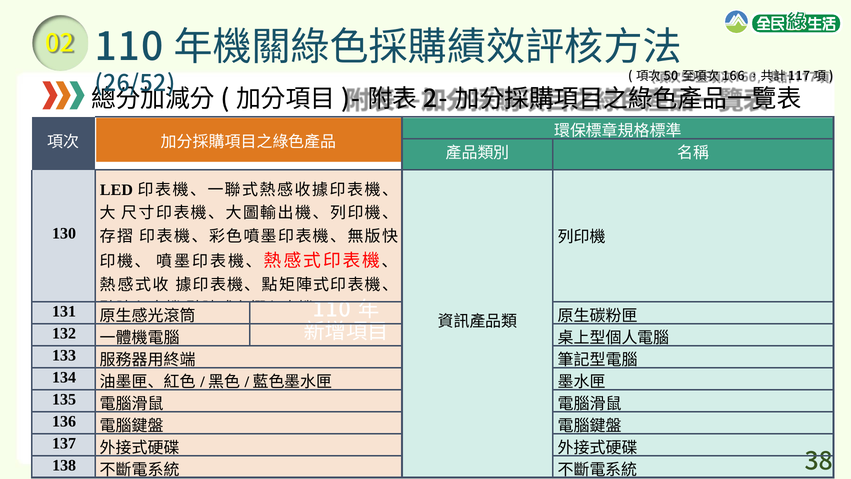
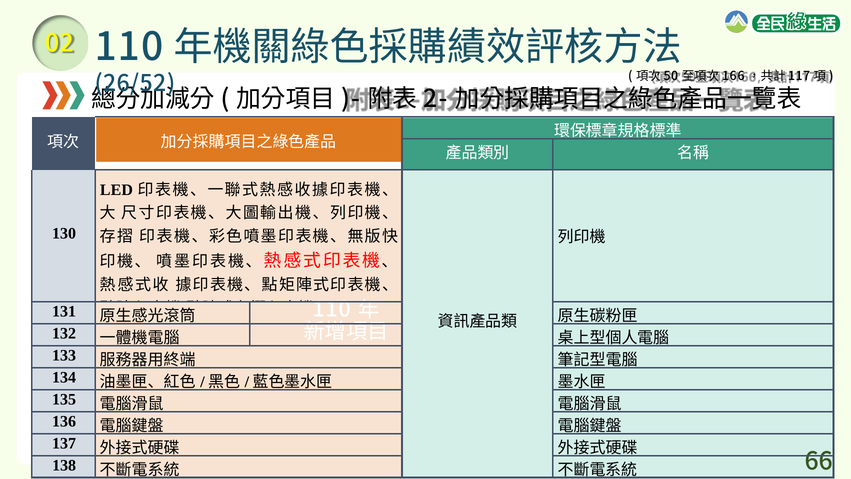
38: 38 -> 66
